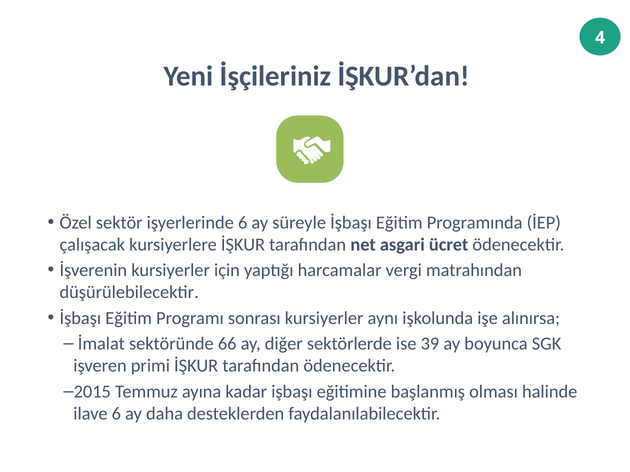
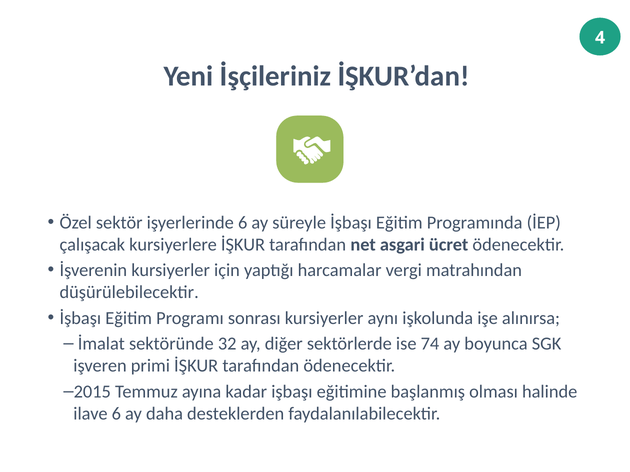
66: 66 -> 32
39: 39 -> 74
